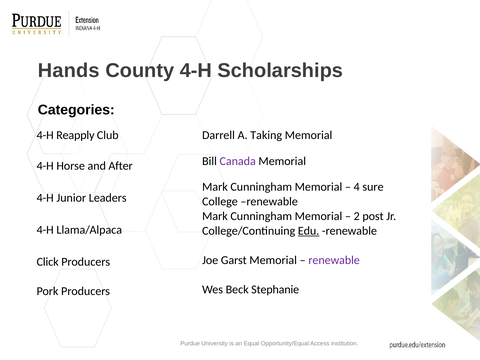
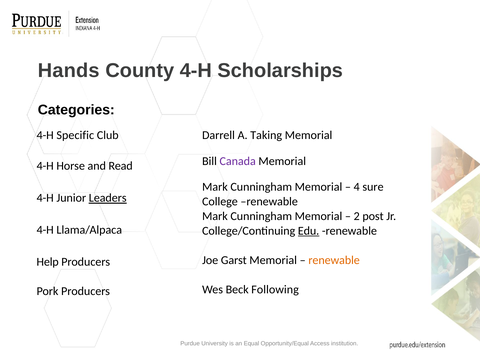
Reapply: Reapply -> Specific
After: After -> Read
Leaders underline: none -> present
renewable at (334, 260) colour: purple -> orange
Click: Click -> Help
Stephanie: Stephanie -> Following
